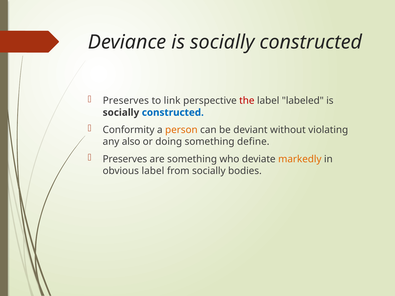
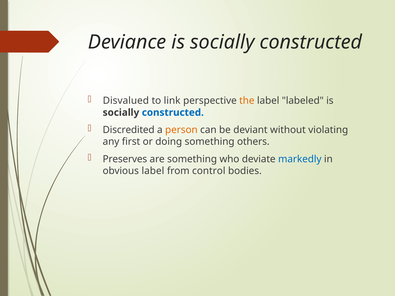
Preserves at (126, 101): Preserves -> Disvalued
the colour: red -> orange
Conformity: Conformity -> Discredited
also: also -> first
define: define -> others
markedly colour: orange -> blue
from socially: socially -> control
